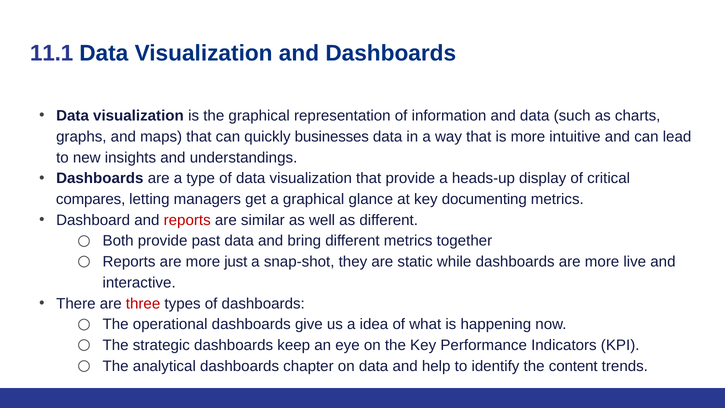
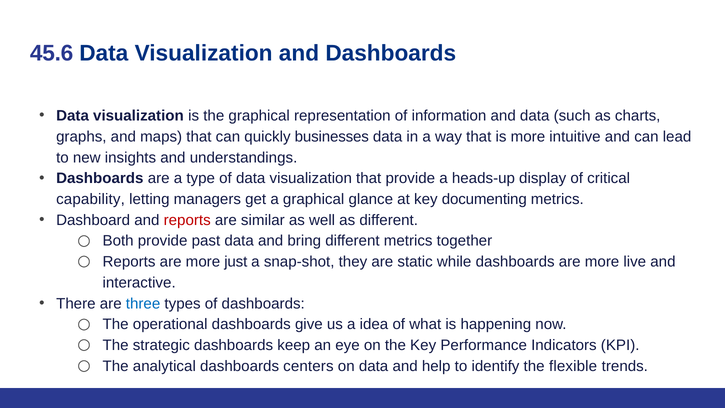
11.1: 11.1 -> 45.6
compares: compares -> capability
three colour: red -> blue
chapter: chapter -> centers
content: content -> flexible
